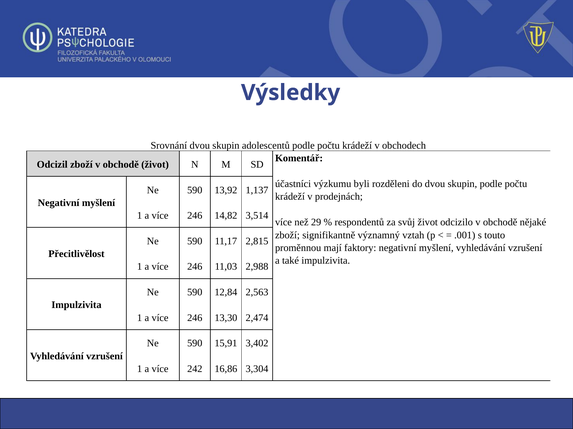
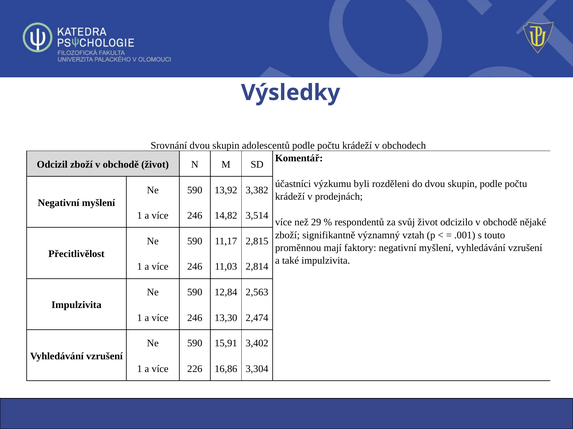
1,137: 1,137 -> 3,382
2,988: 2,988 -> 2,814
242: 242 -> 226
